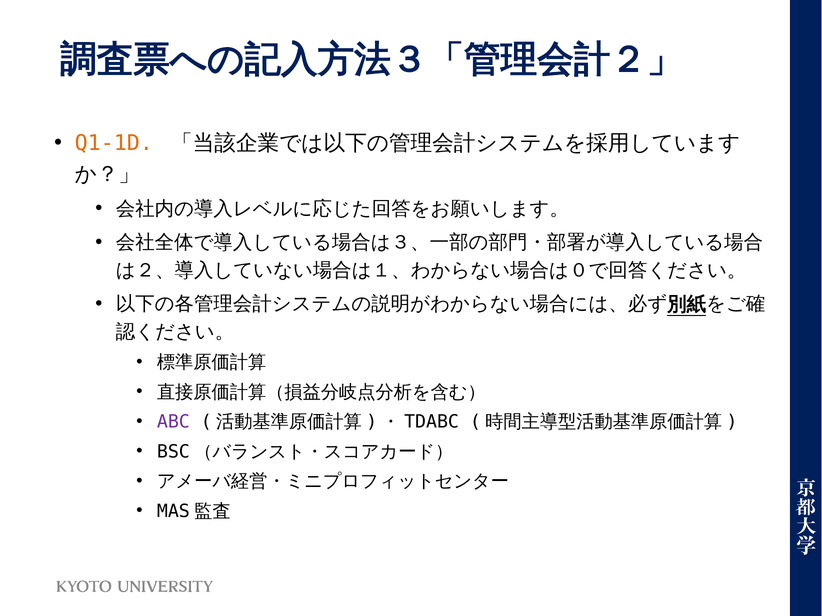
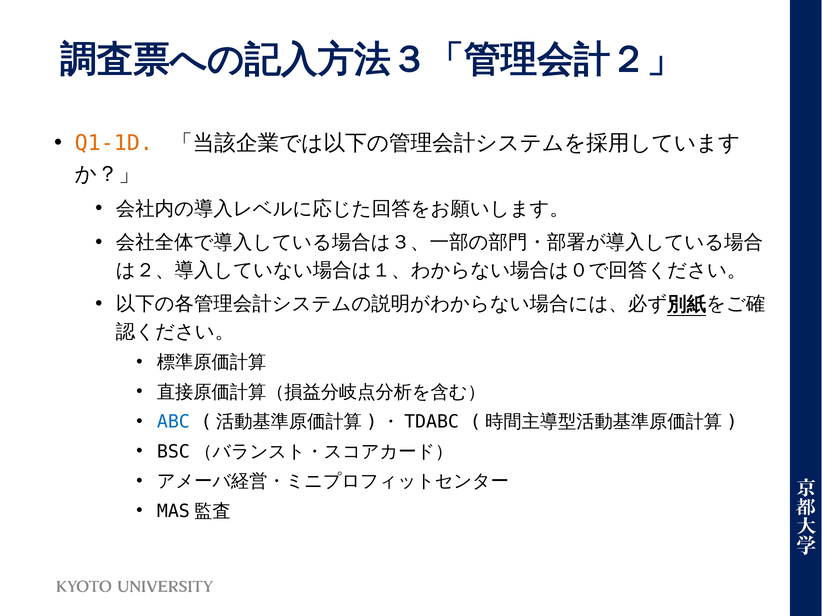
ABC colour: purple -> blue
